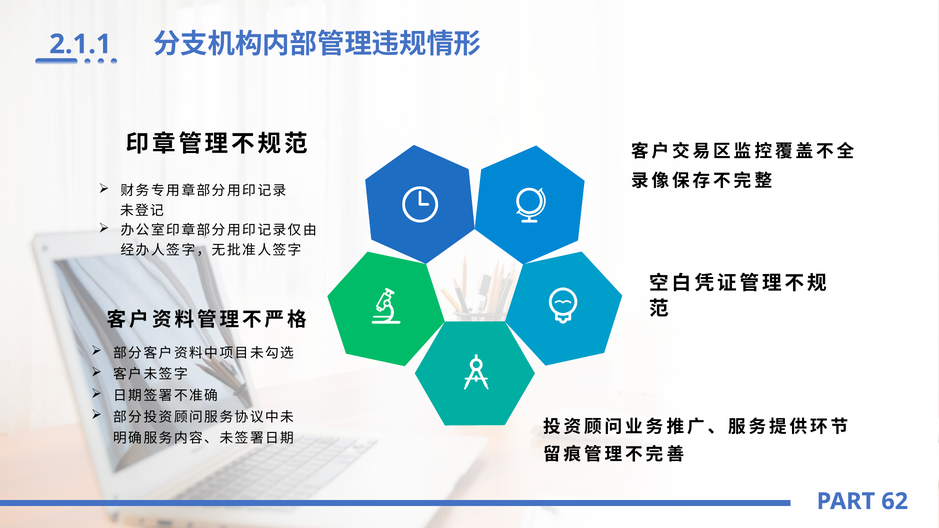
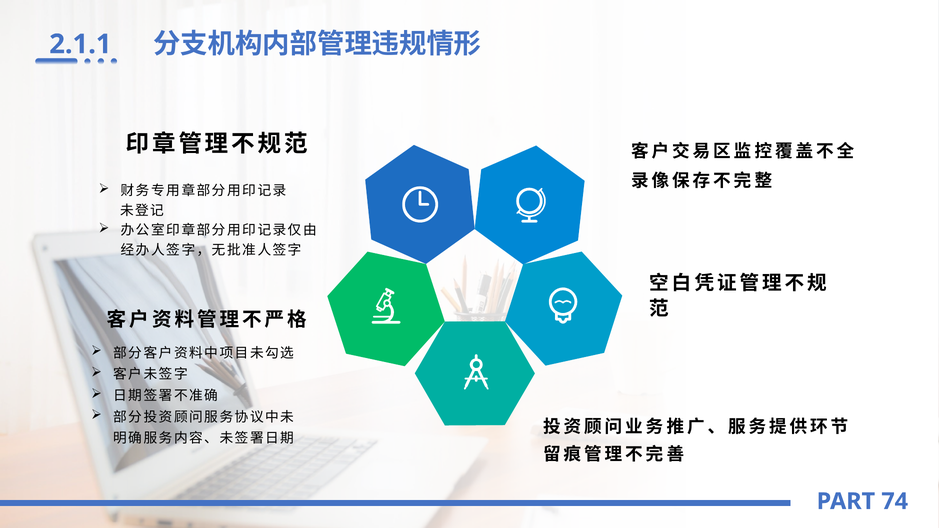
62: 62 -> 74
